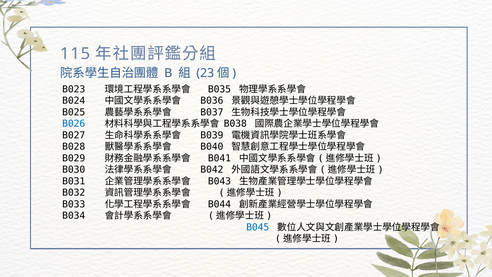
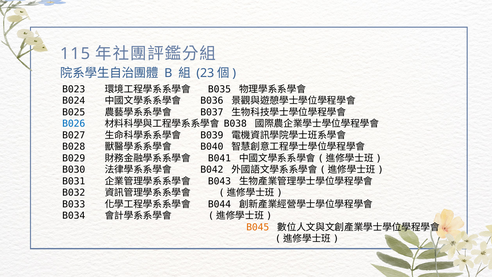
B045 colour: blue -> orange
